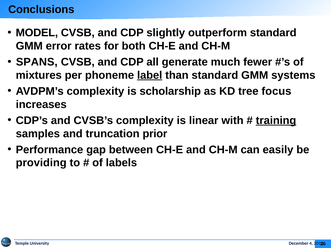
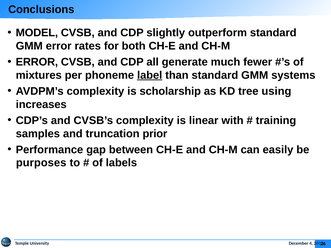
SPANS at (37, 62): SPANS -> ERROR
focus: focus -> using
training underline: present -> none
providing: providing -> purposes
